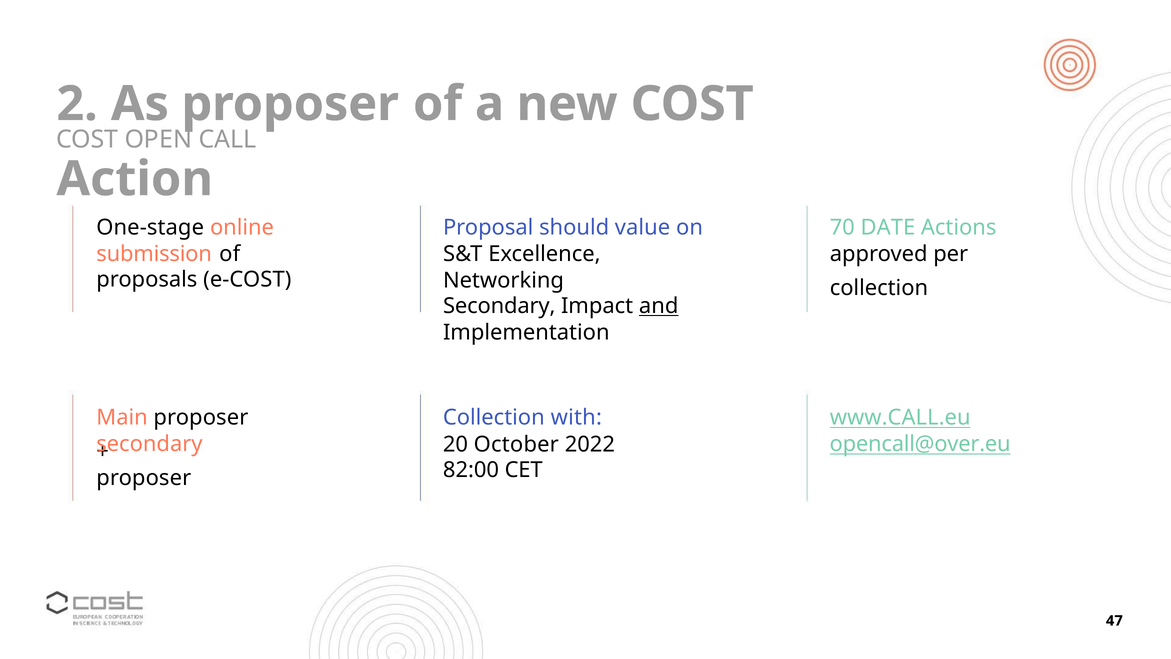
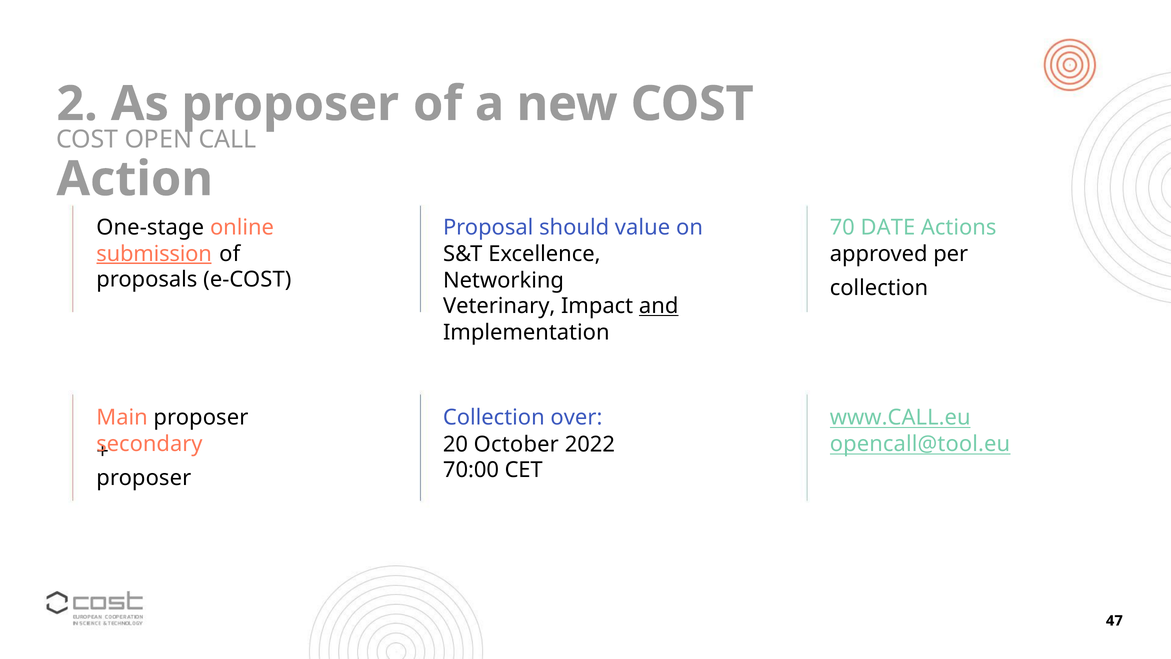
submission underline: none -> present
Secondary at (499, 306): Secondary -> Veterinary
with: with -> over
opencall@over.eu: opencall@over.eu -> opencall@tool.eu
82:00: 82:00 -> 70:00
